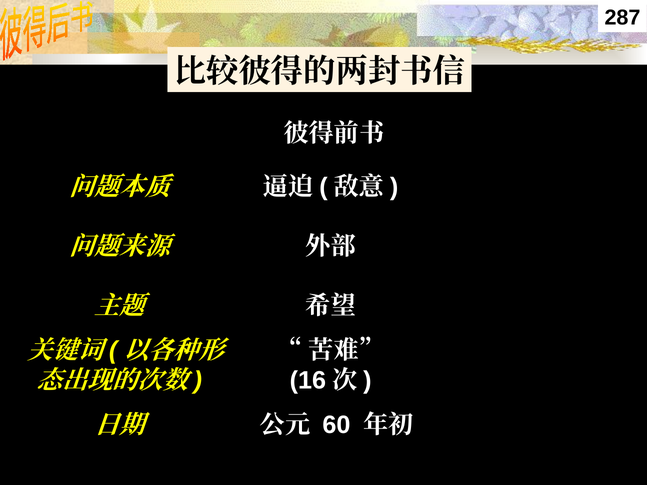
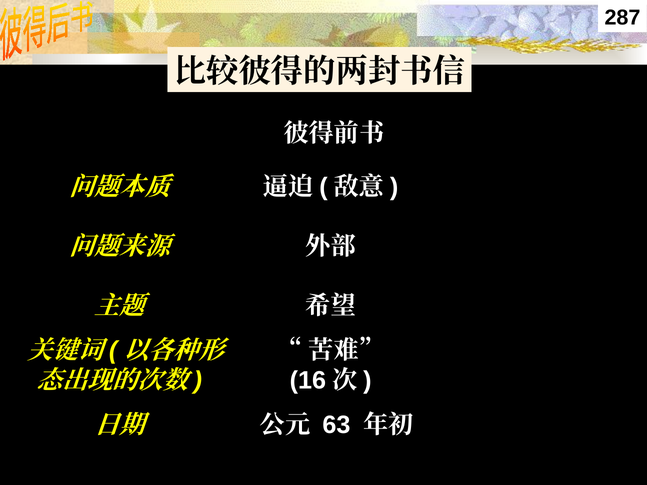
60: 60 -> 63
